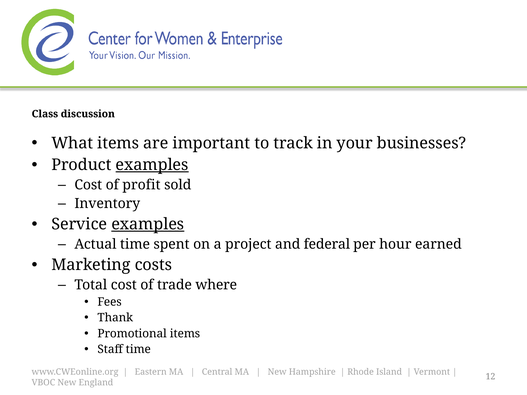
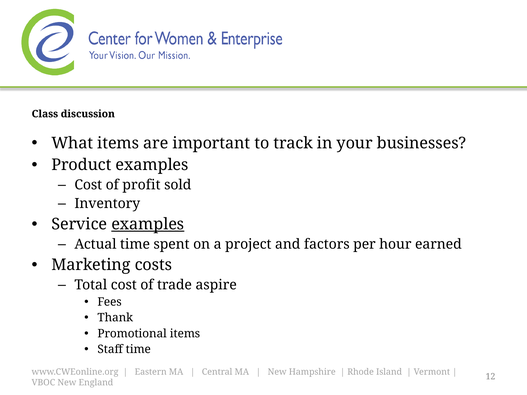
examples at (152, 165) underline: present -> none
federal: federal -> factors
where: where -> aspire
